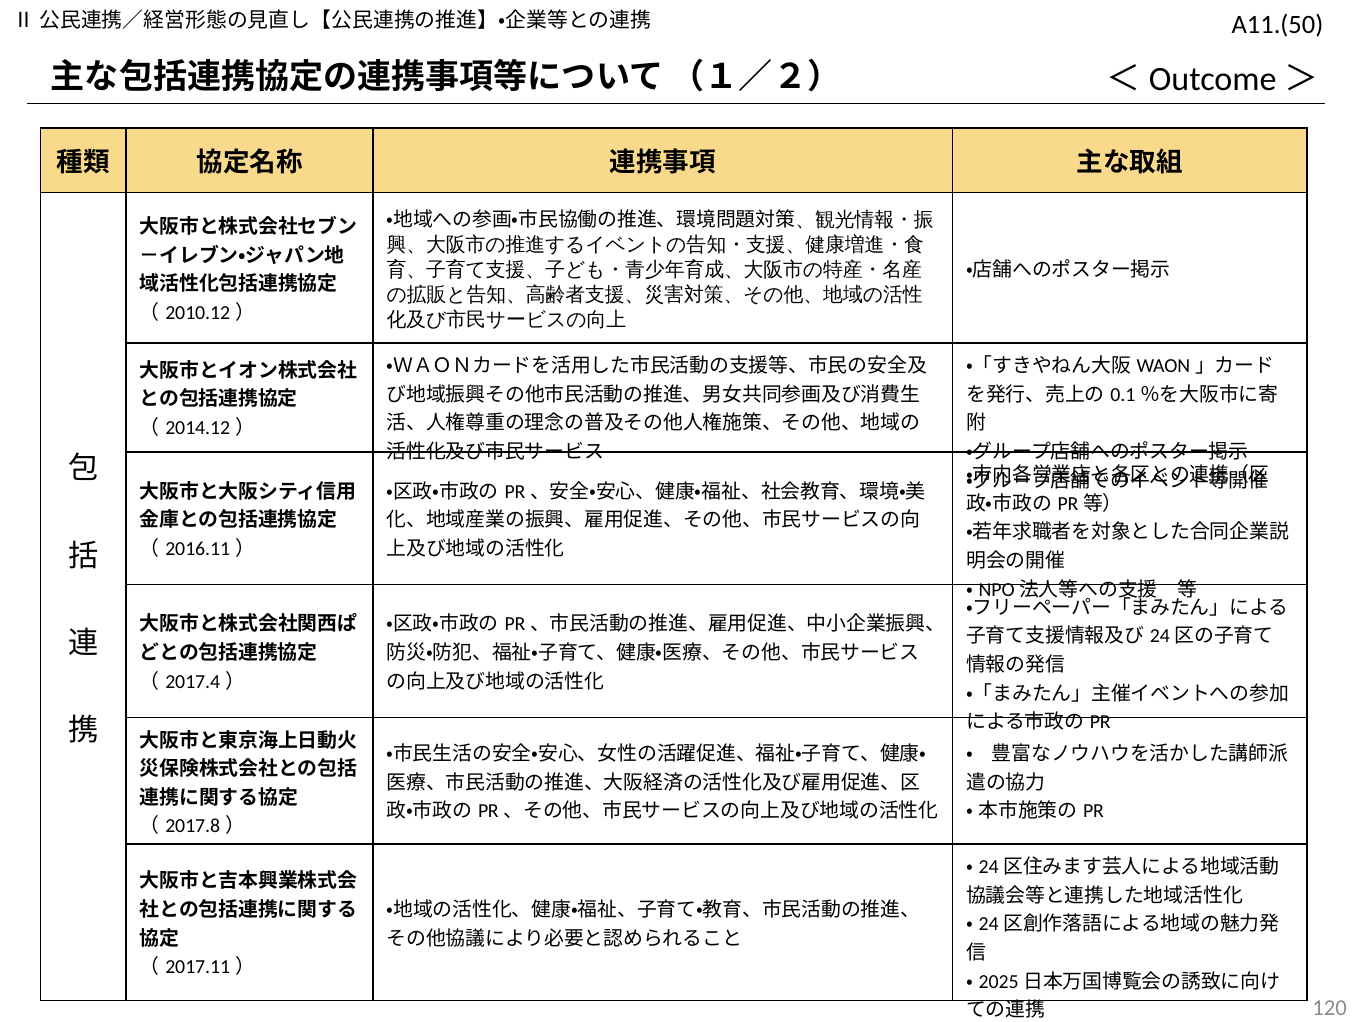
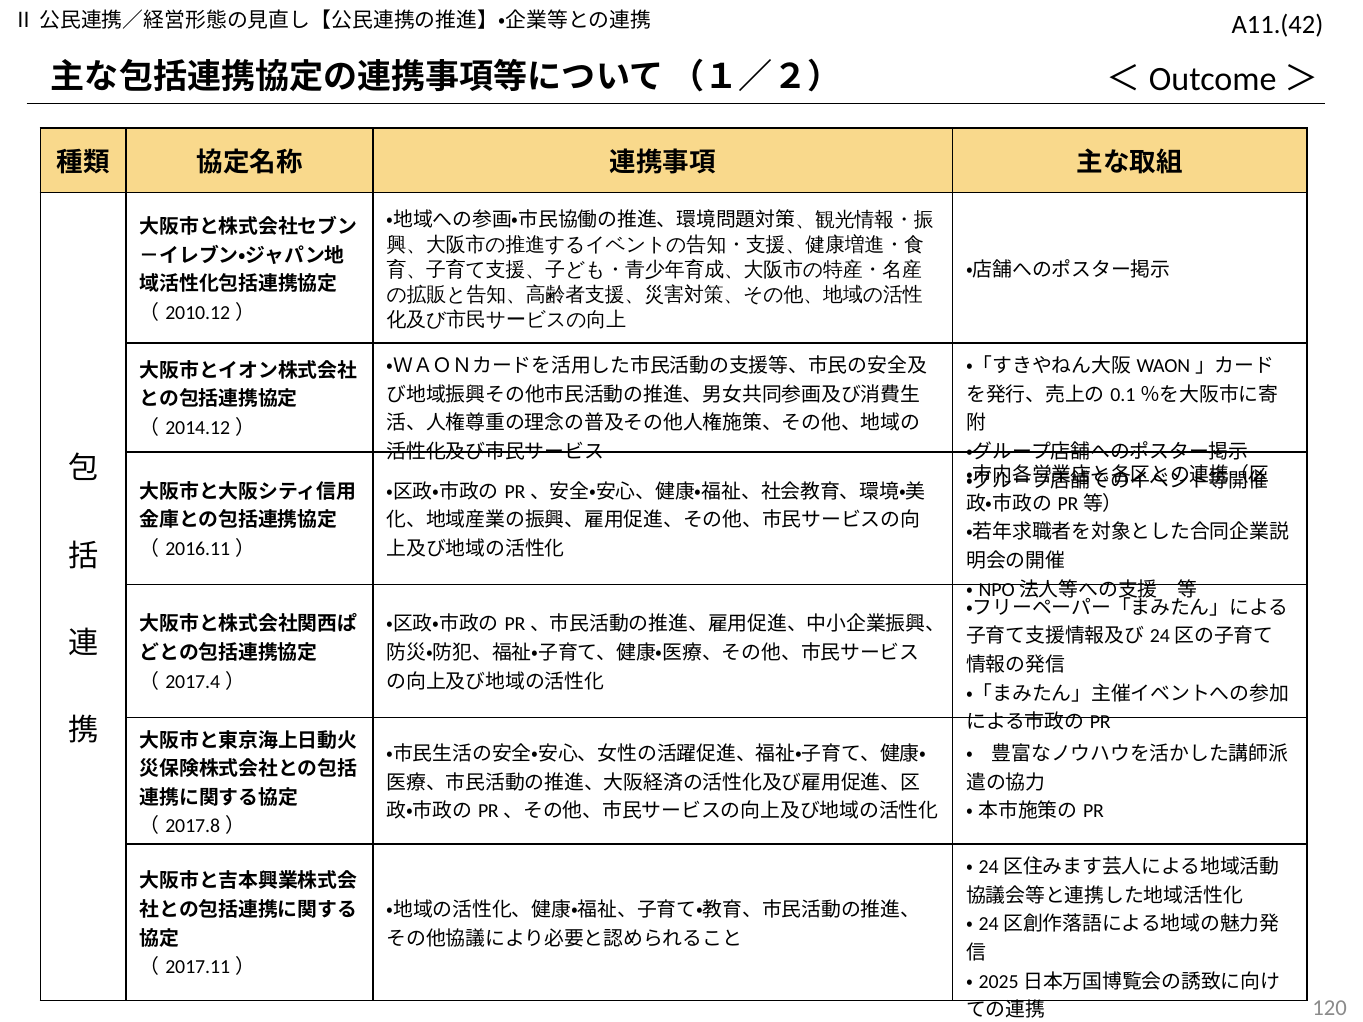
A11.(50: A11.(50 -> A11.(42
